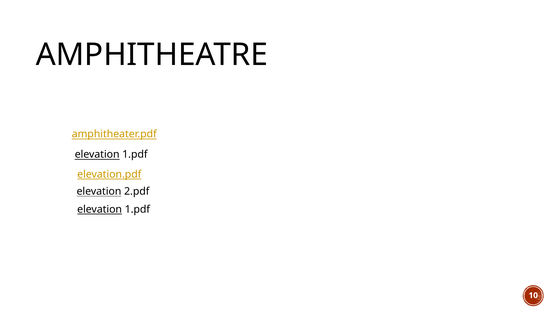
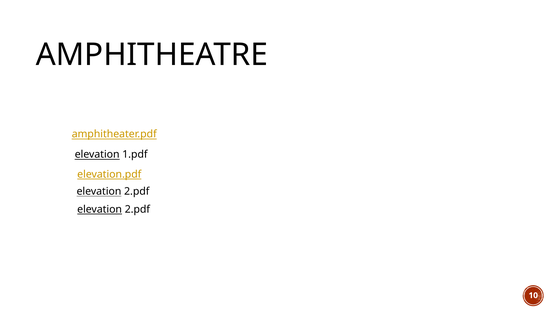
1.pdf at (137, 210): 1.pdf -> 2.pdf
